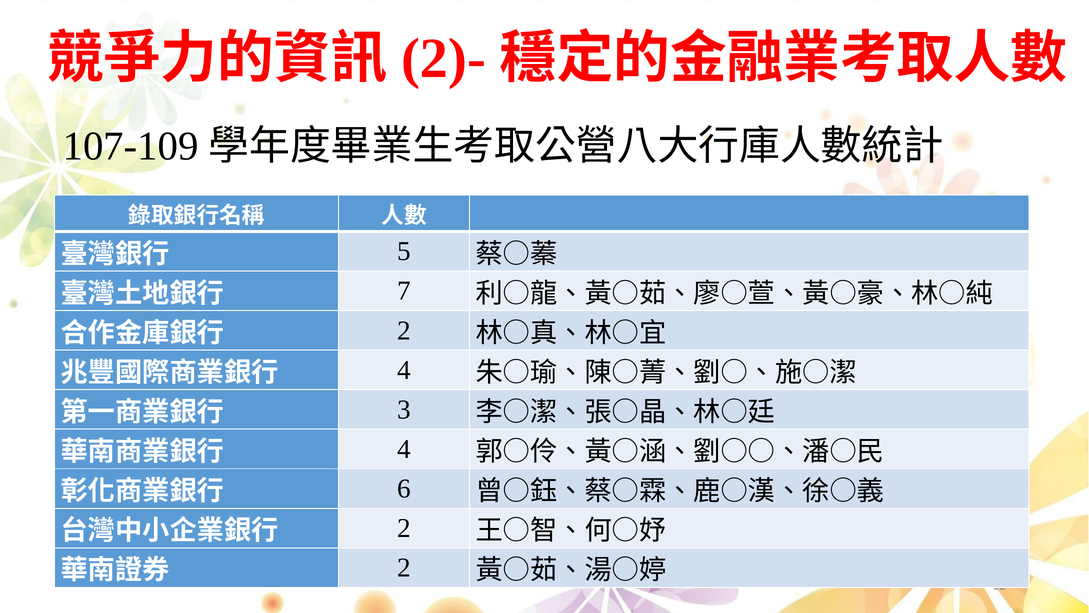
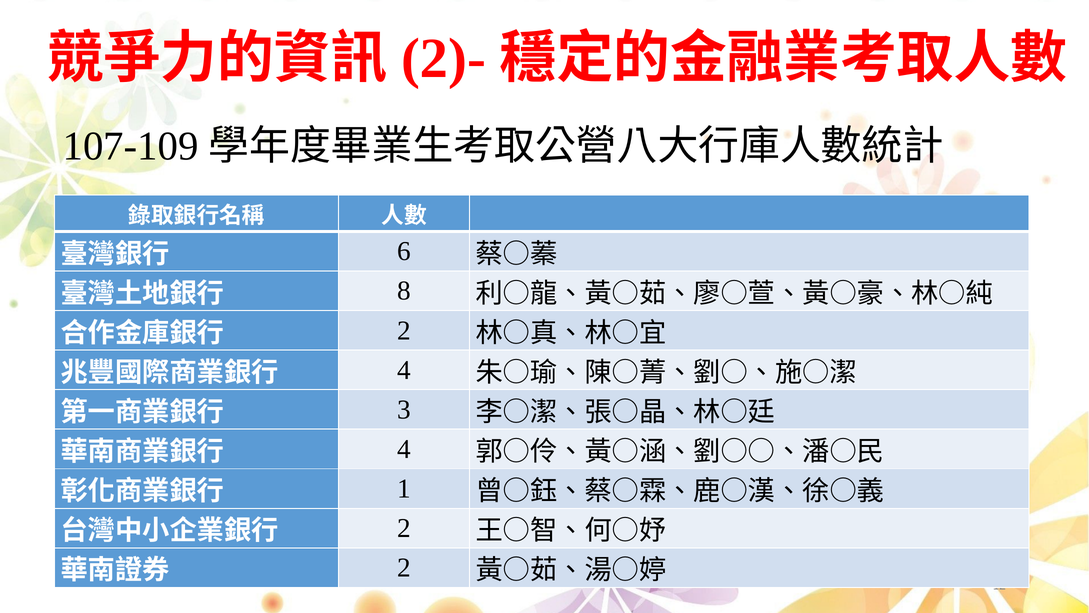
5: 5 -> 6
7: 7 -> 8
6: 6 -> 1
